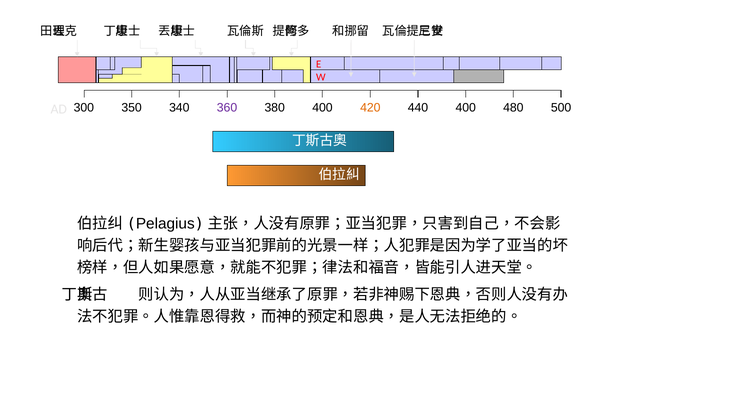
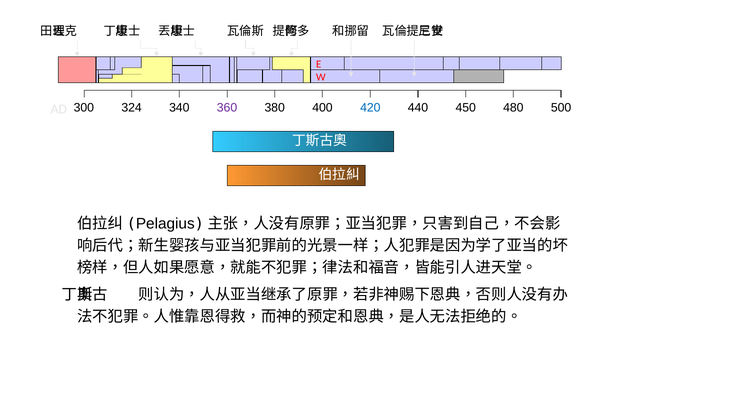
350: 350 -> 324
420 colour: orange -> blue
440 400: 400 -> 450
